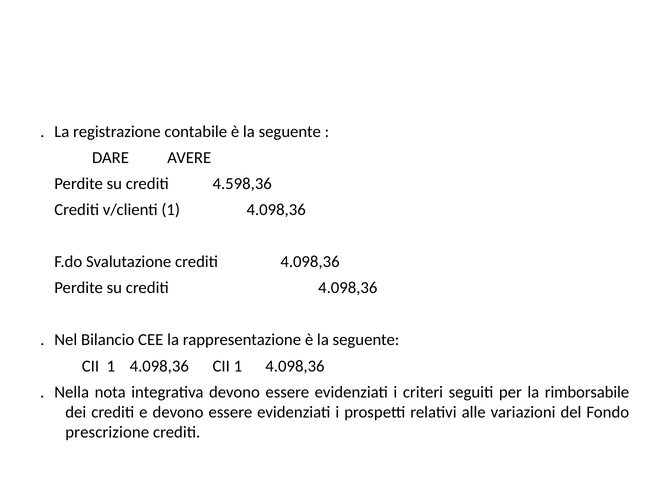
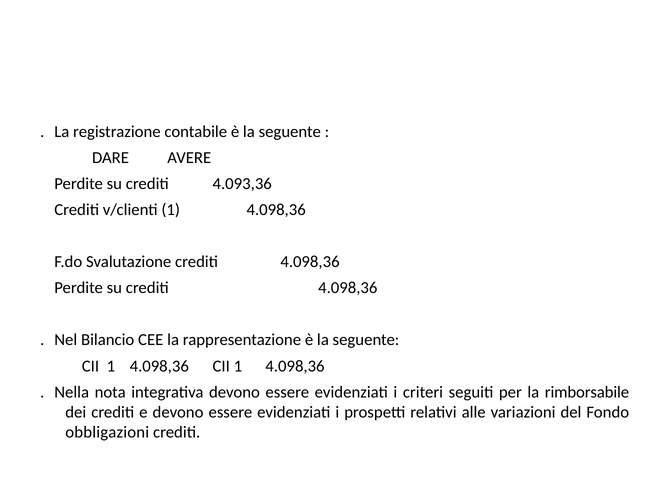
4.598,36: 4.598,36 -> 4.093,36
prescrizione: prescrizione -> obbligazioni
